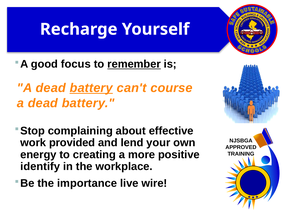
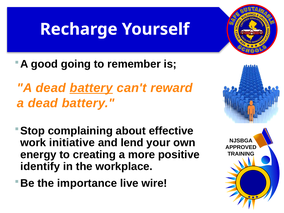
focus: focus -> going
remember underline: present -> none
course: course -> reward
provided: provided -> initiative
